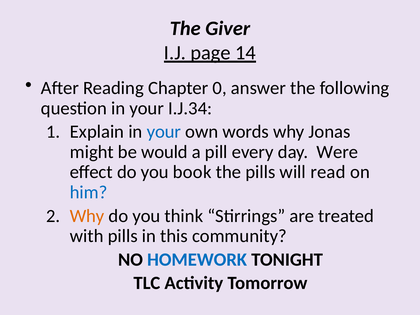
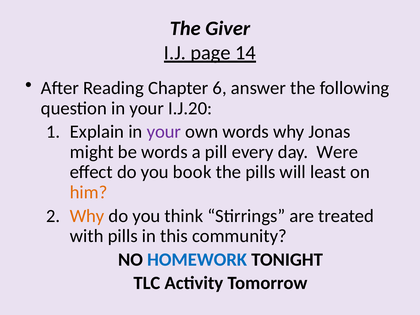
0: 0 -> 6
I.J.34: I.J.34 -> I.J.20
your at (164, 132) colour: blue -> purple
be would: would -> words
read: read -> least
him colour: blue -> orange
